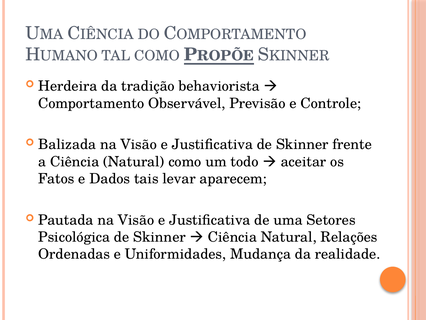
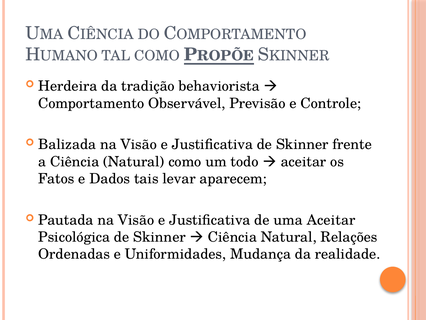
uma Setores: Setores -> Aceitar
